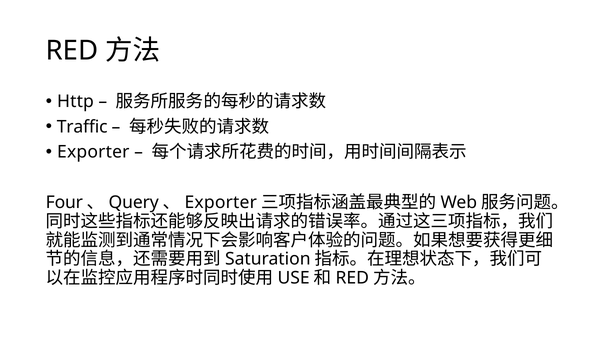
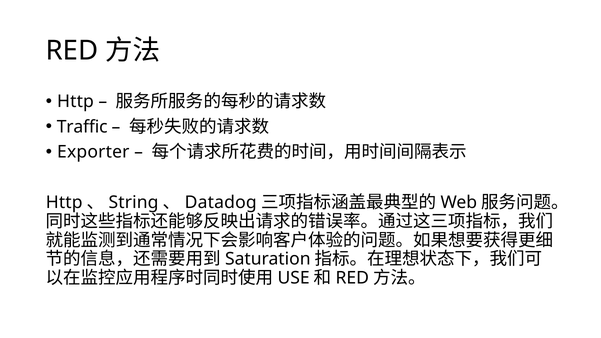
Four at (64, 202): Four -> Http
Query: Query -> String
Exporter at (221, 202): Exporter -> Datadog
